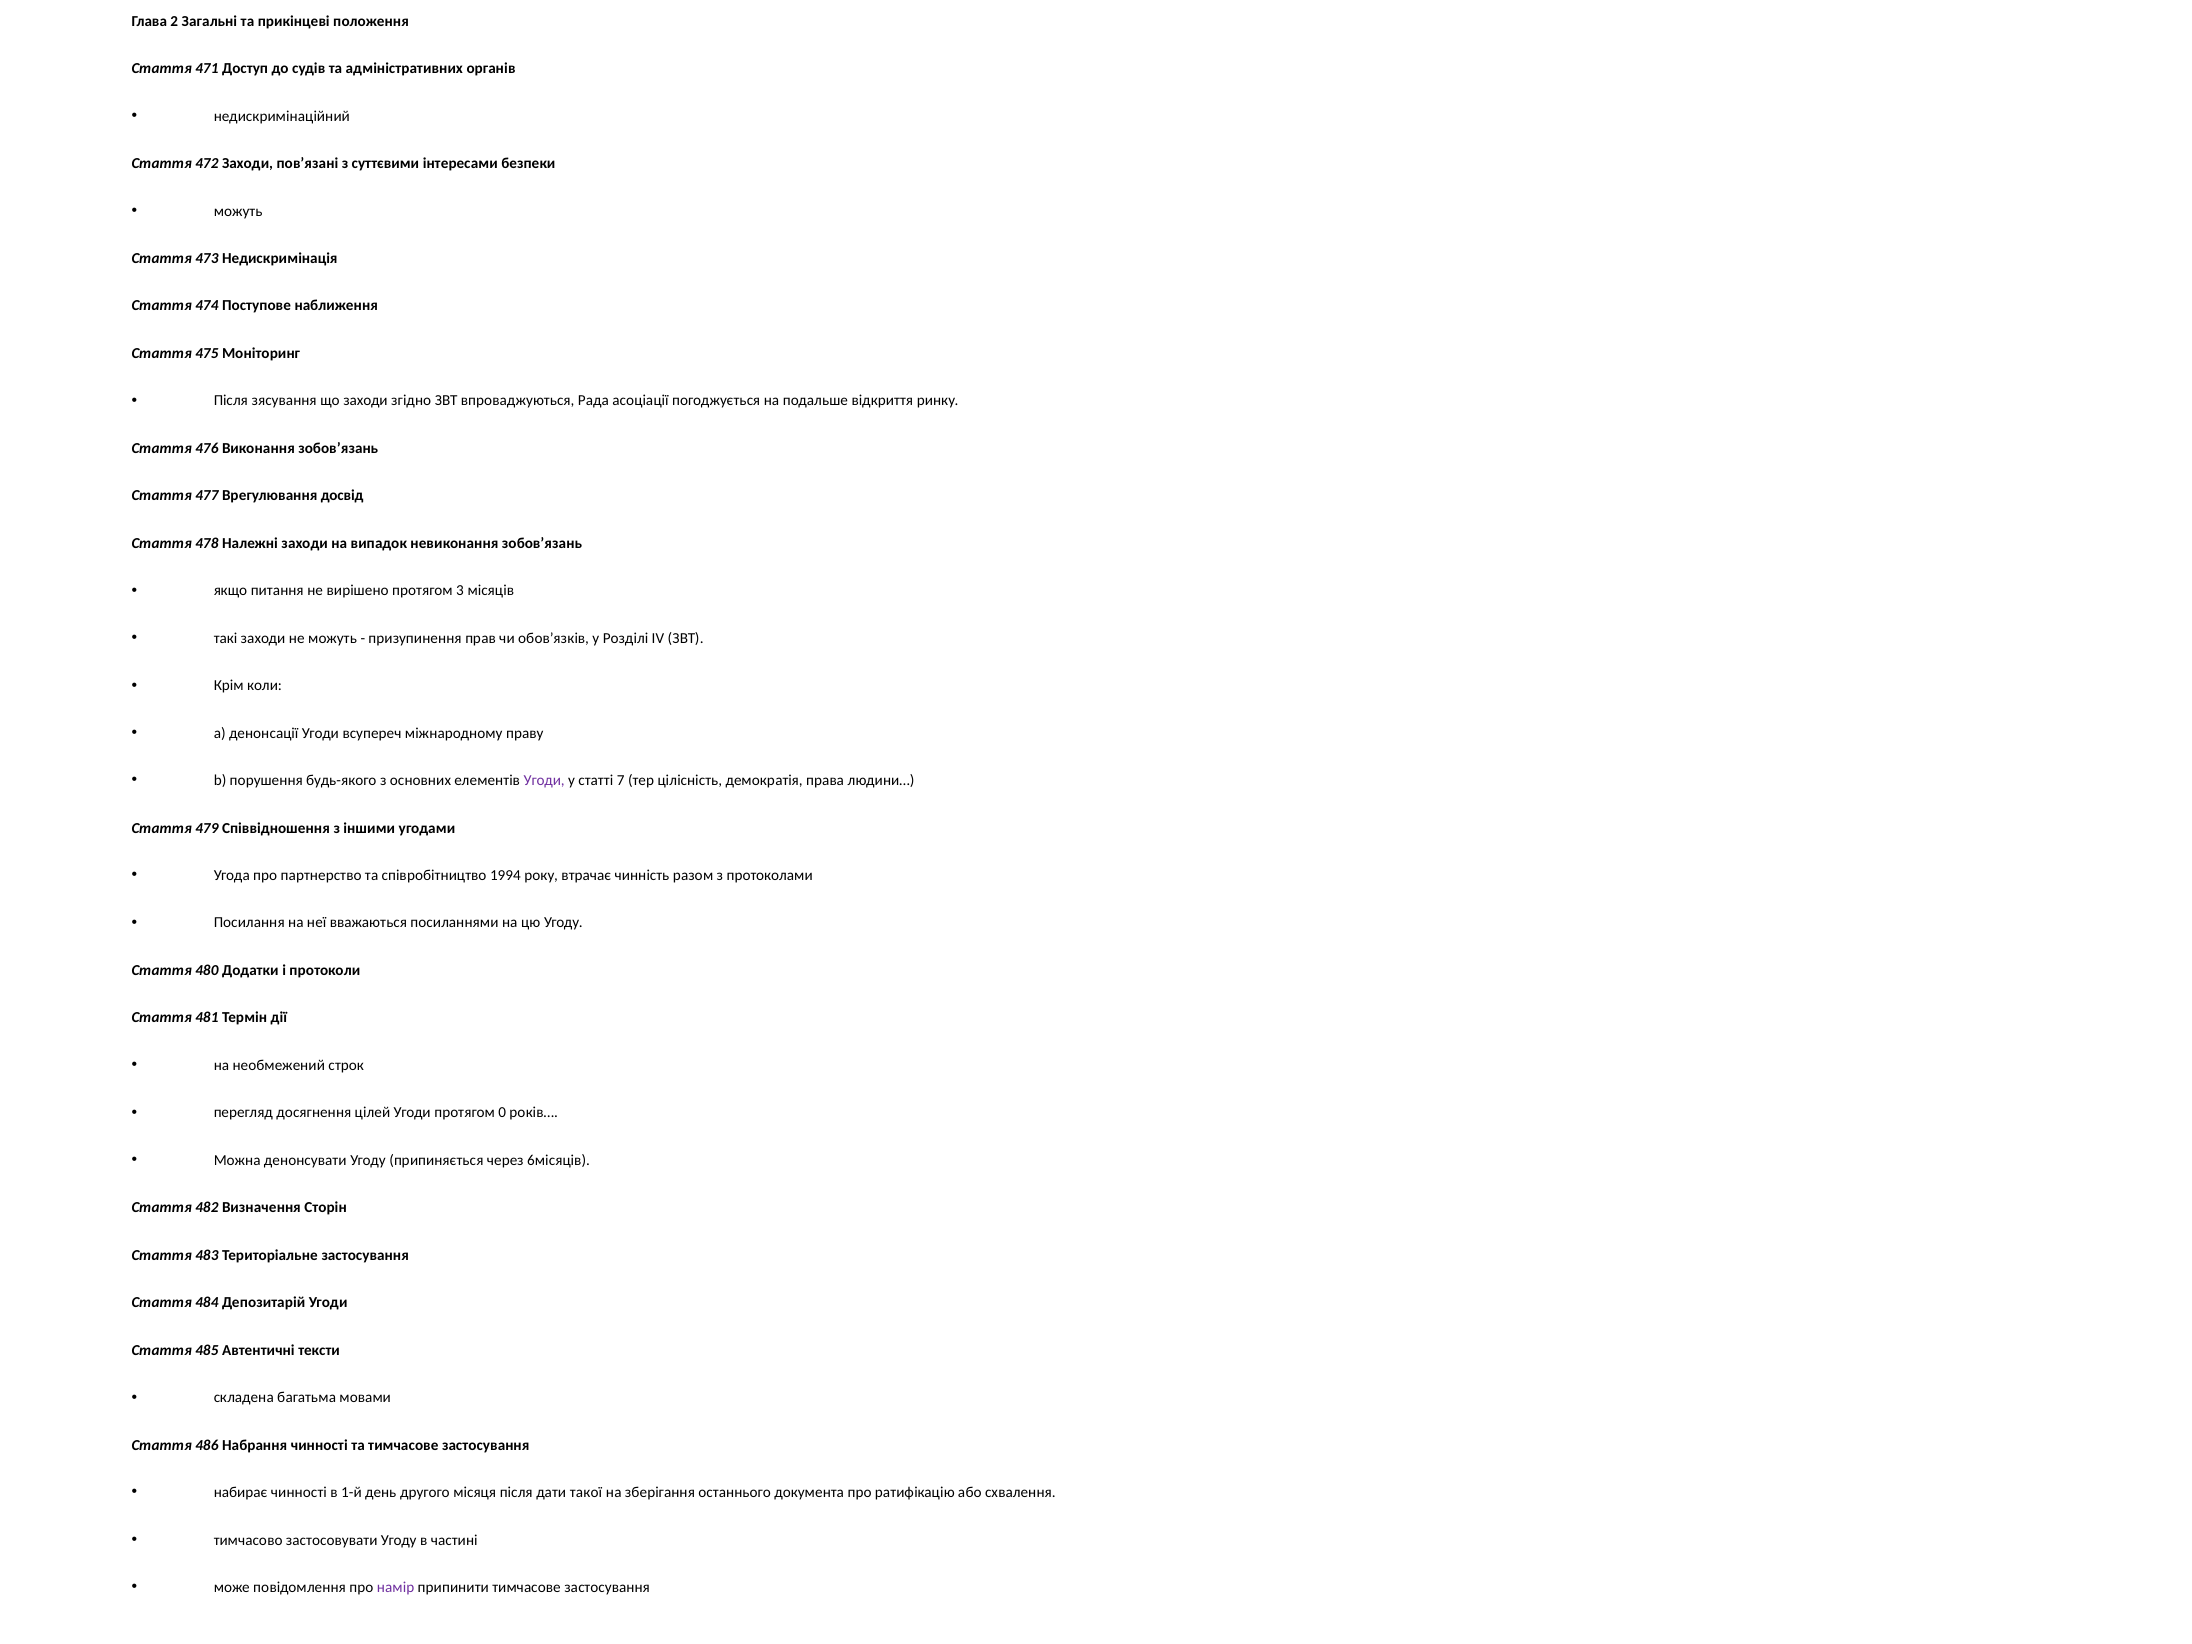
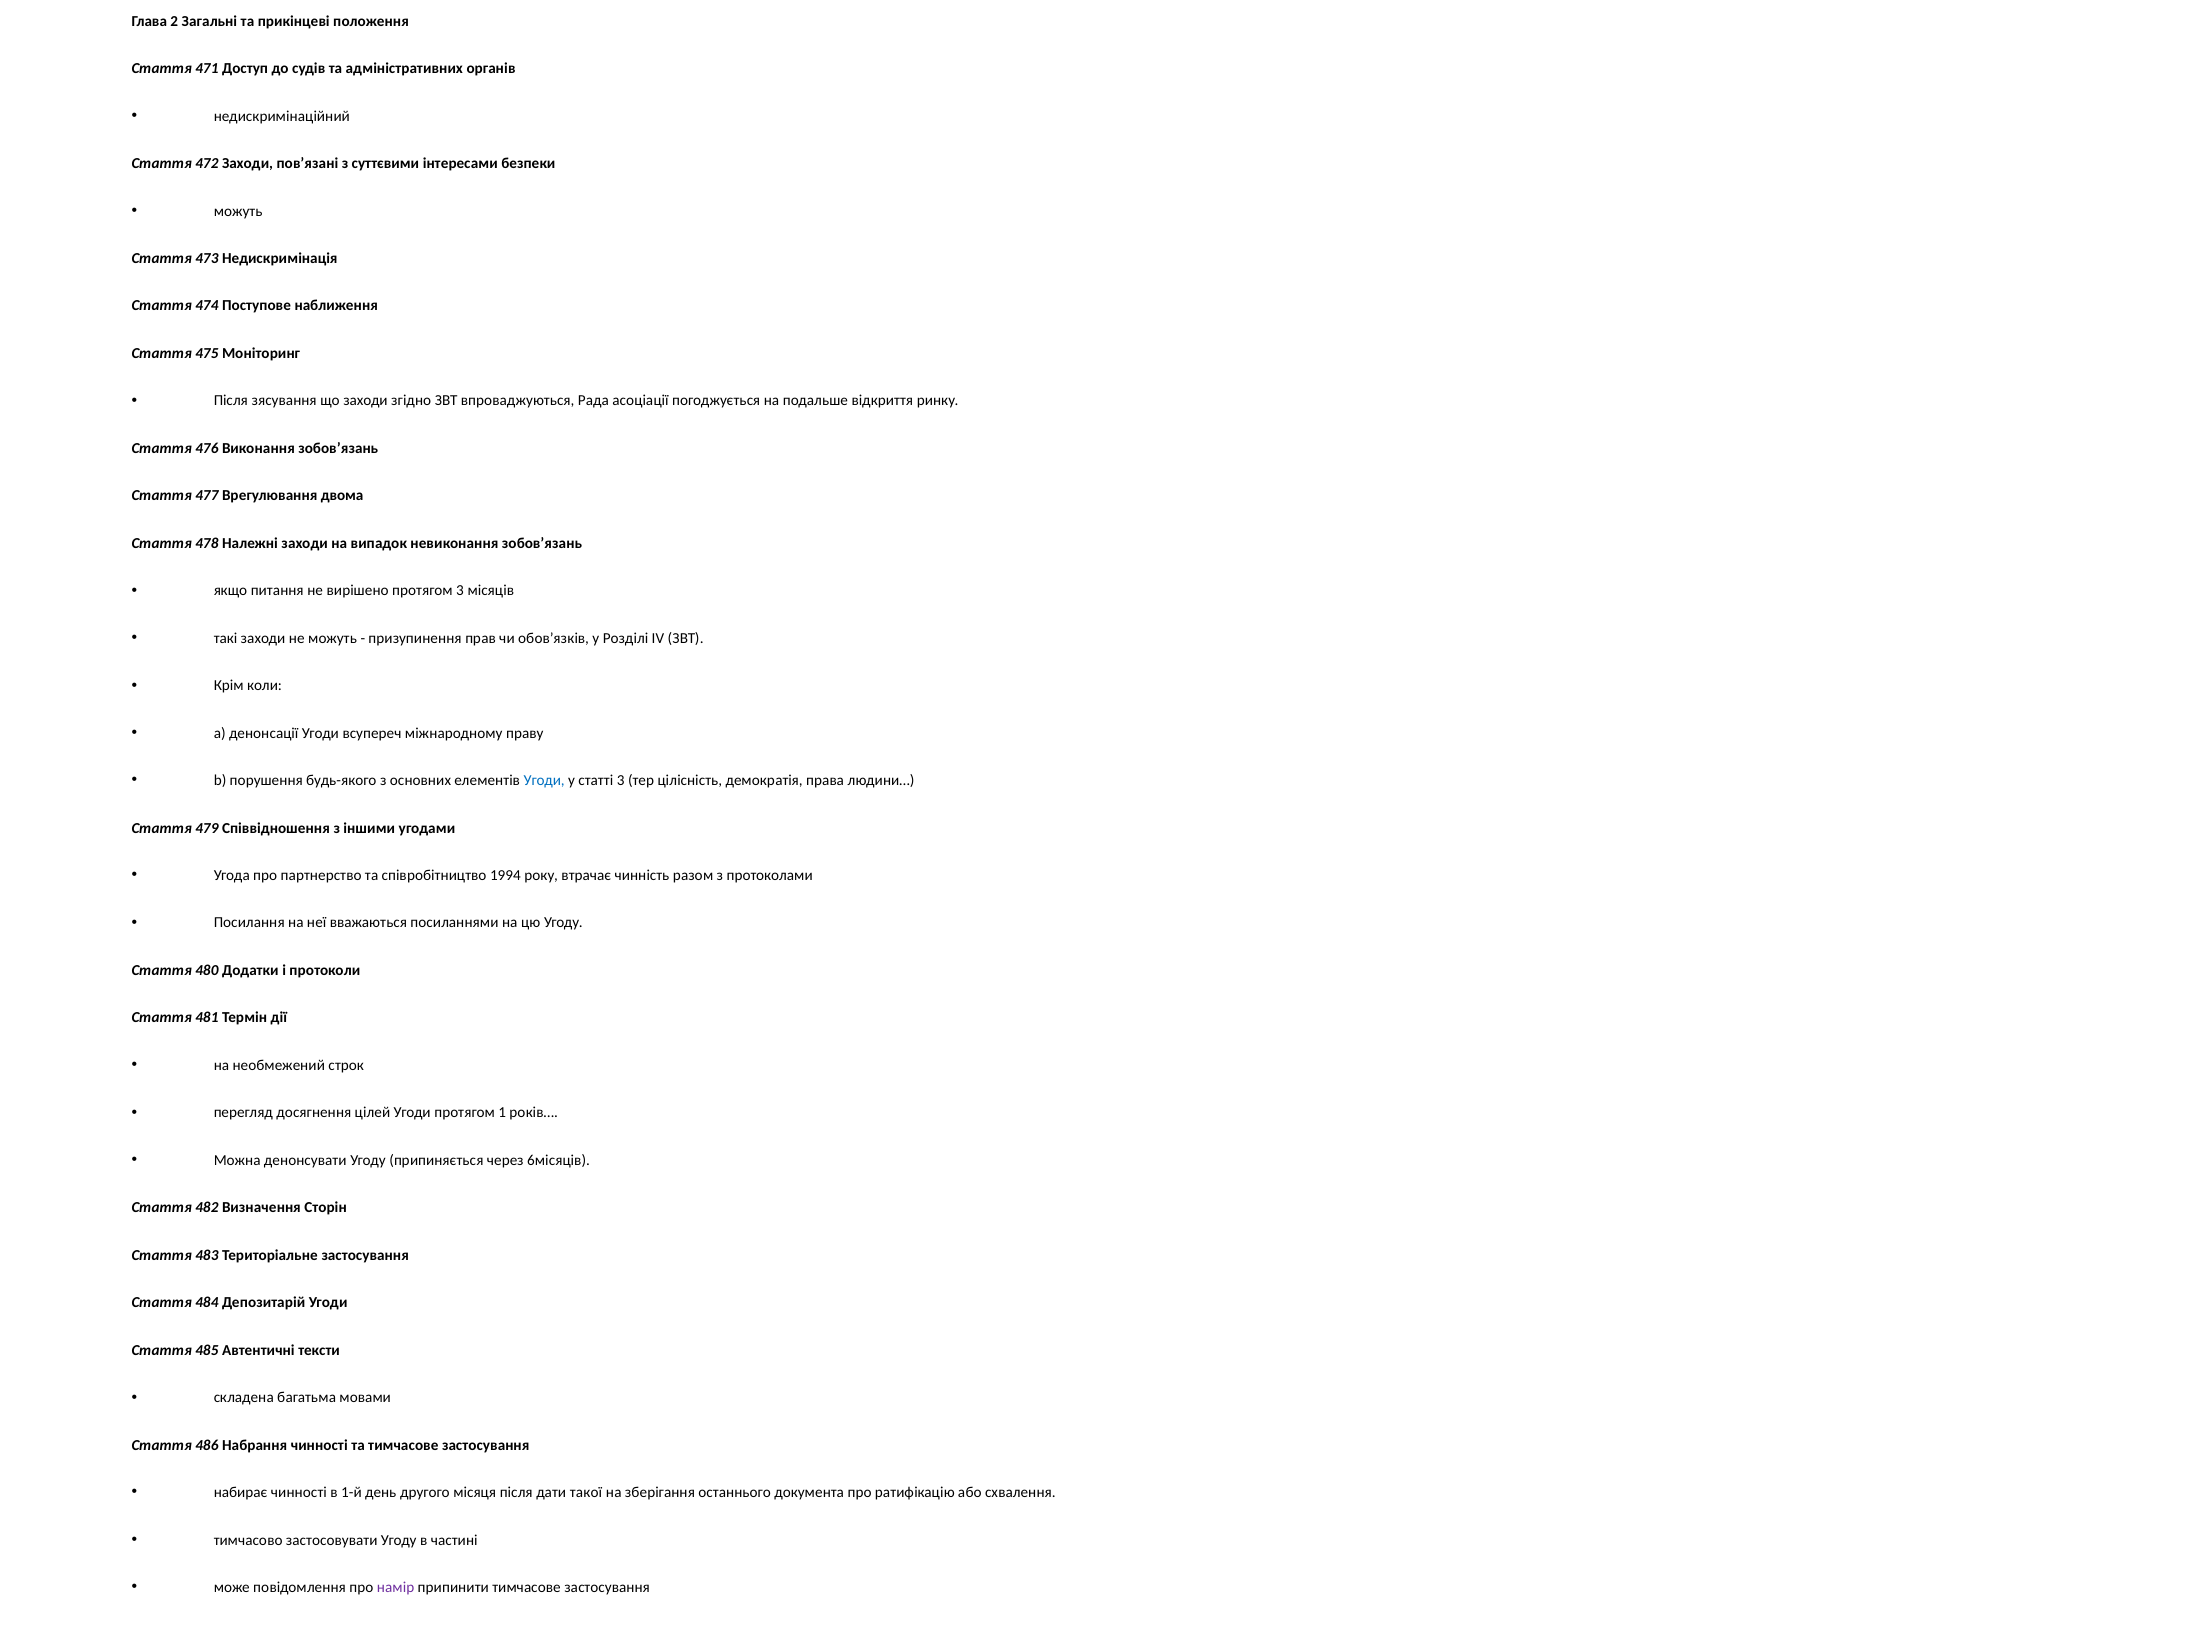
досвід: досвід -> двома
Угоди at (544, 781) colour: purple -> blue
статті 7: 7 -> 3
0: 0 -> 1
